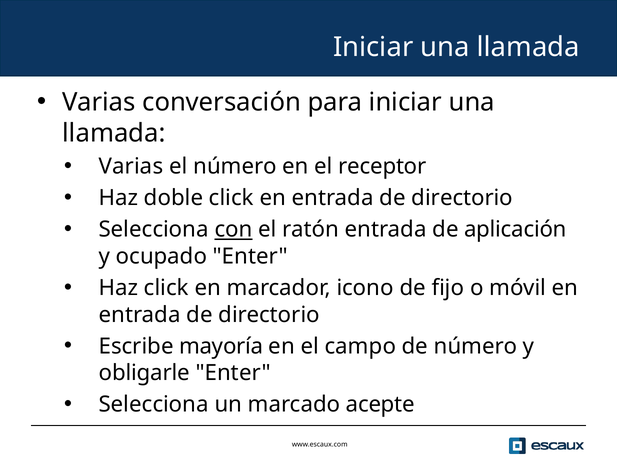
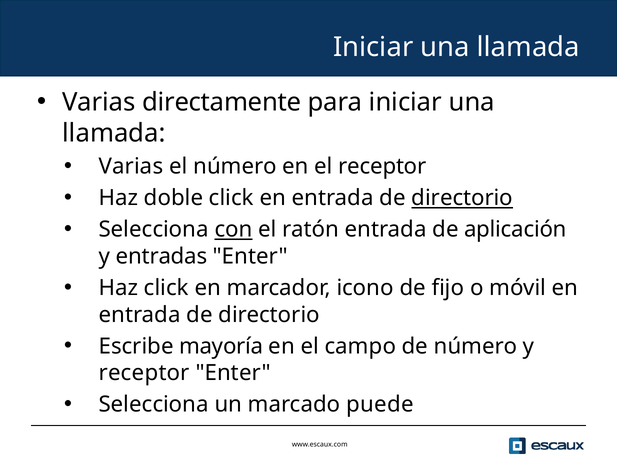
conversación: conversación -> directamente
directorio at (462, 198) underline: none -> present
ocupado: ocupado -> entradas
obligarle at (144, 373): obligarle -> receptor
acepte: acepte -> puede
